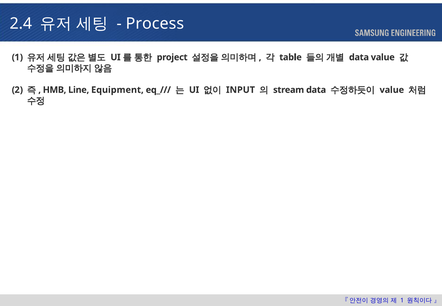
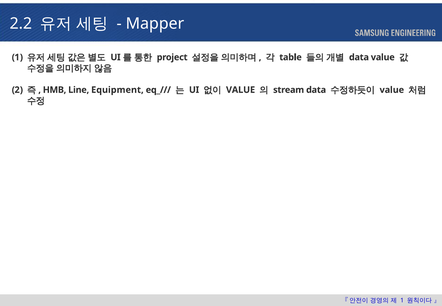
2.4: 2.4 -> 2.2
Process: Process -> Mapper
INPUT at (241, 90): INPUT -> VALUE
